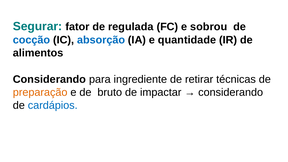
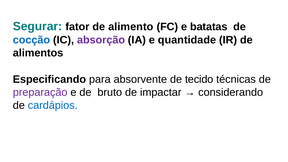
regulada: regulada -> alimento
sobrou: sobrou -> batatas
absorção colour: blue -> purple
Considerando at (49, 79): Considerando -> Especificando
ingrediente: ingrediente -> absorvente
retirar: retirar -> tecido
preparação colour: orange -> purple
